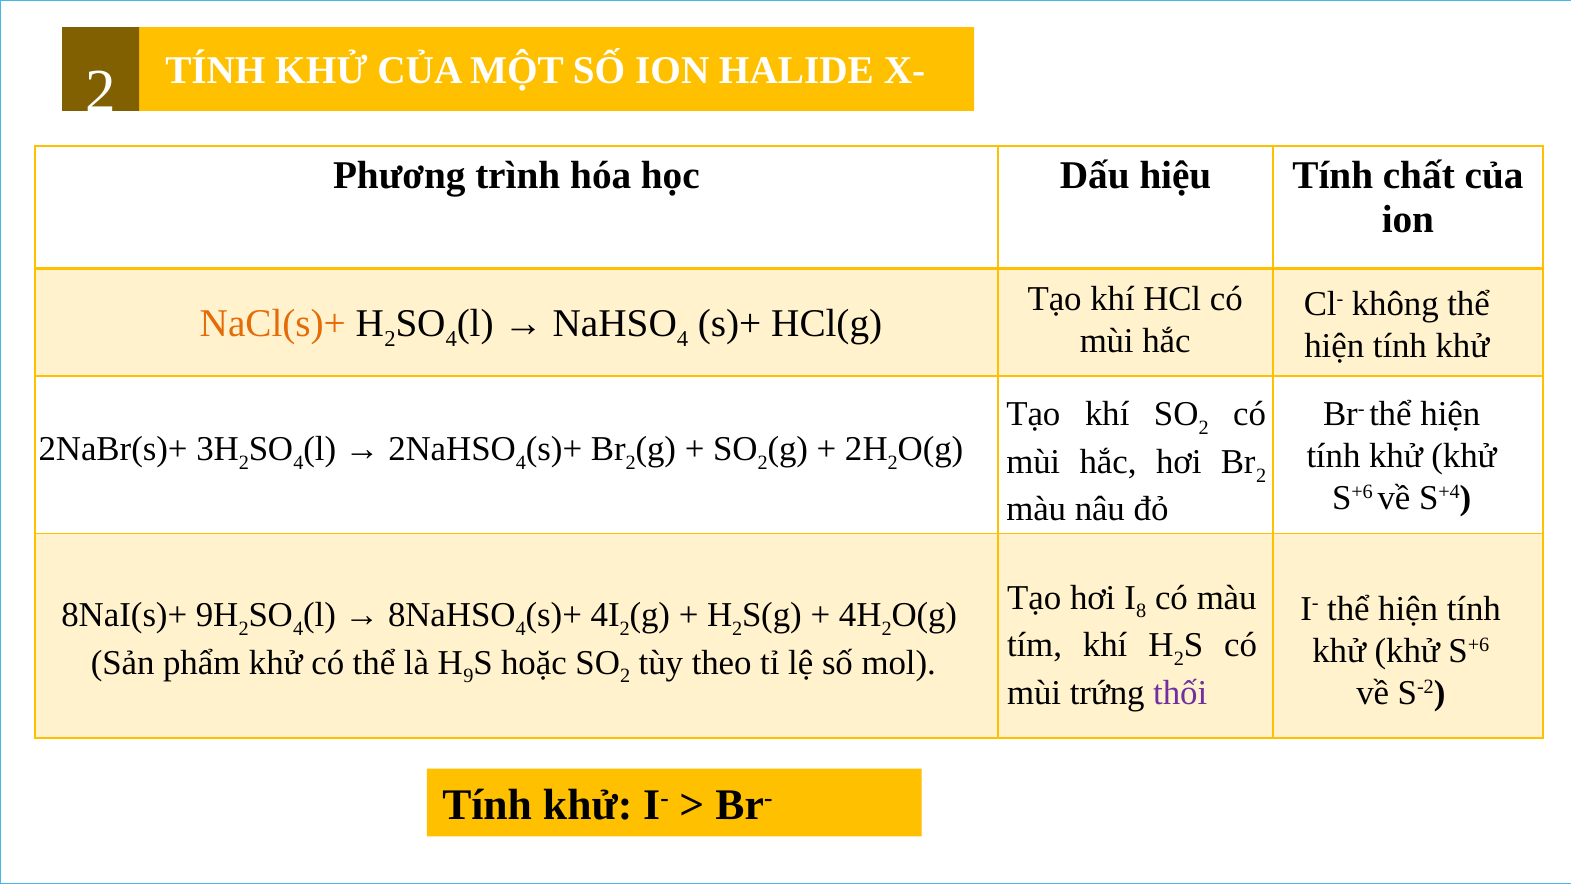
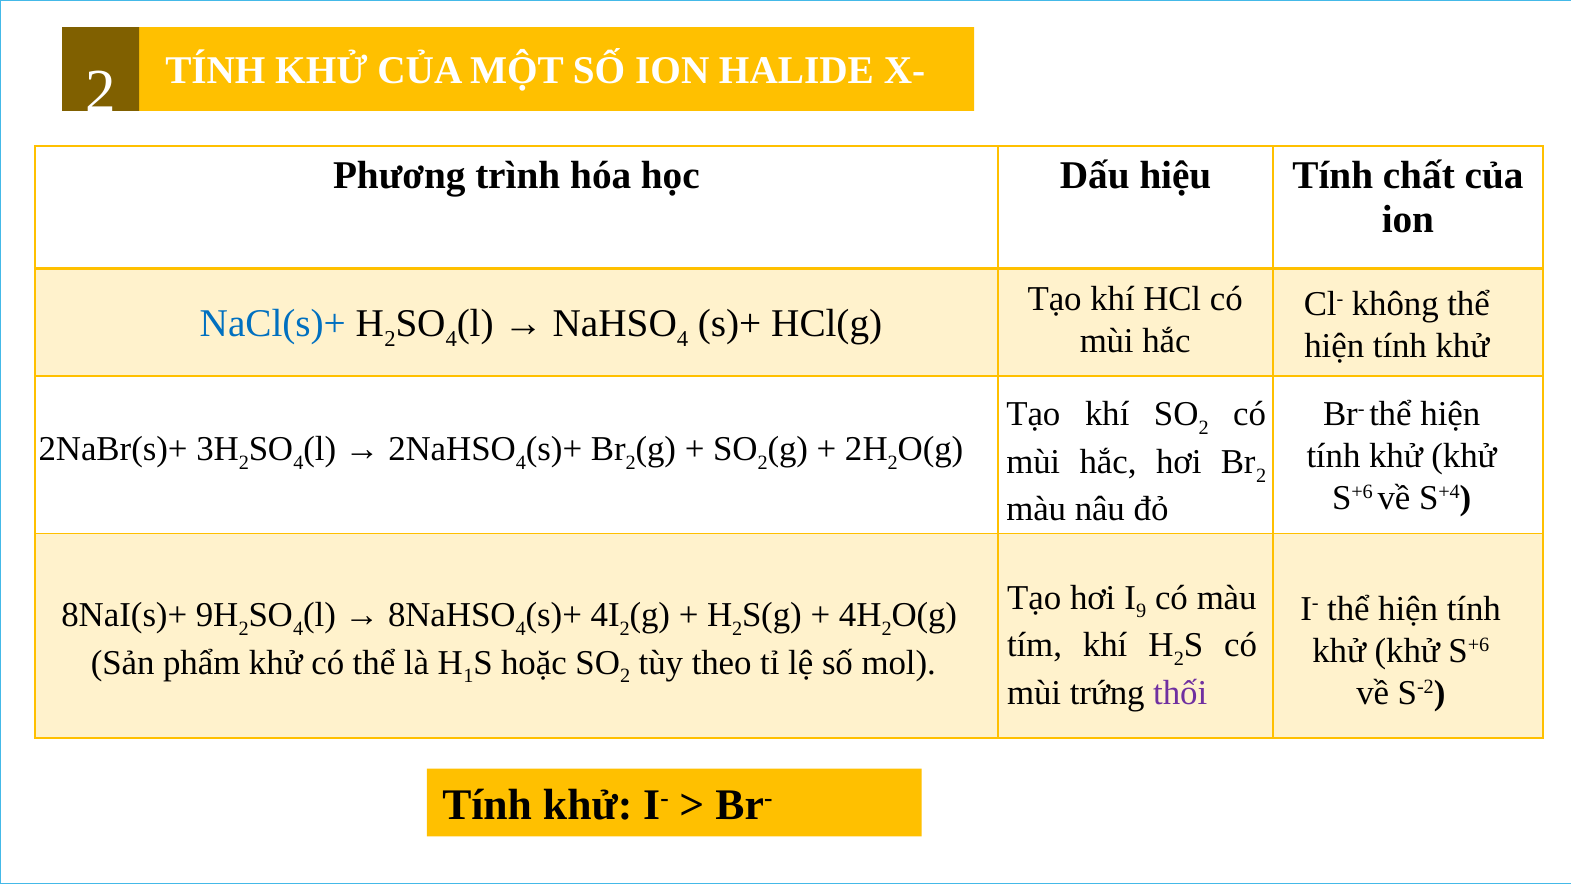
NaCl(s)+ colour: orange -> blue
8: 8 -> 9
9: 9 -> 1
